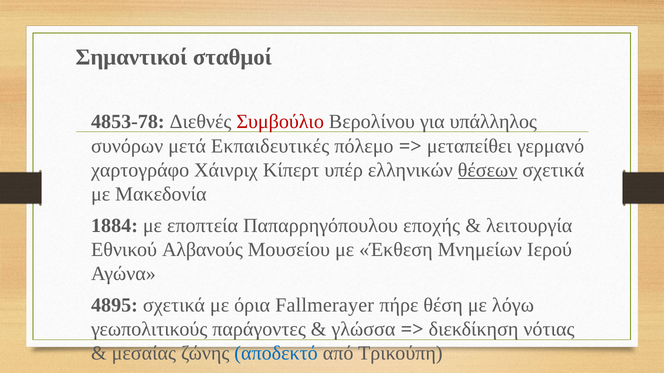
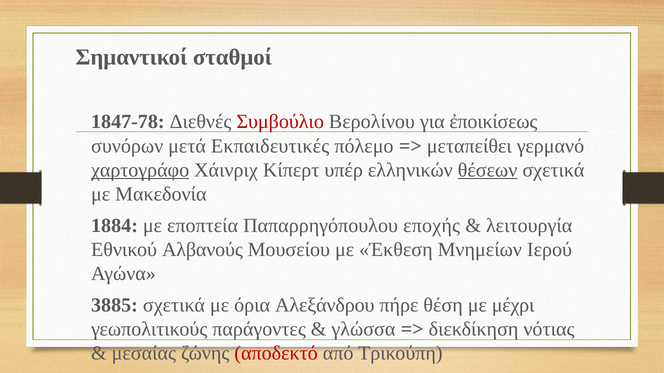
4853-78: 4853-78 -> 1847-78
υπάλληλος: υπάλληλος -> ἐποικίσεως
χαρτογράφο underline: none -> present
4895: 4895 -> 3885
Fallmerayer: Fallmerayer -> Αλεξάνδρου
λόγω: λόγω -> μέχρι
αποδεκτό colour: blue -> red
